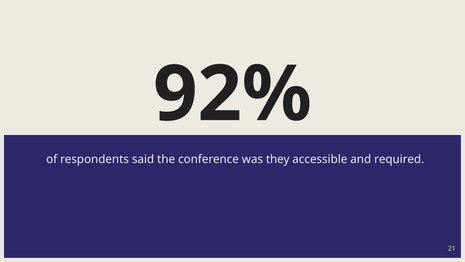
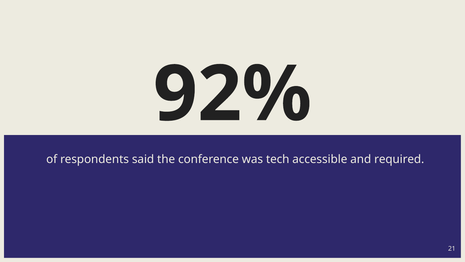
they: they -> tech
